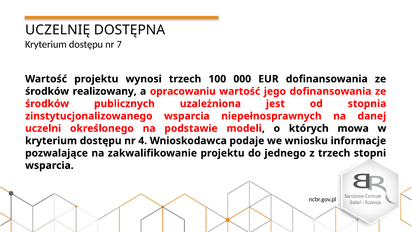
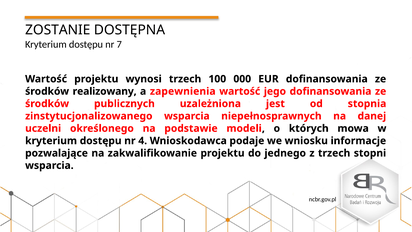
UCZELNIĘ: UCZELNIĘ -> ZOSTANIE
opracowaniu: opracowaniu -> zapewnienia
